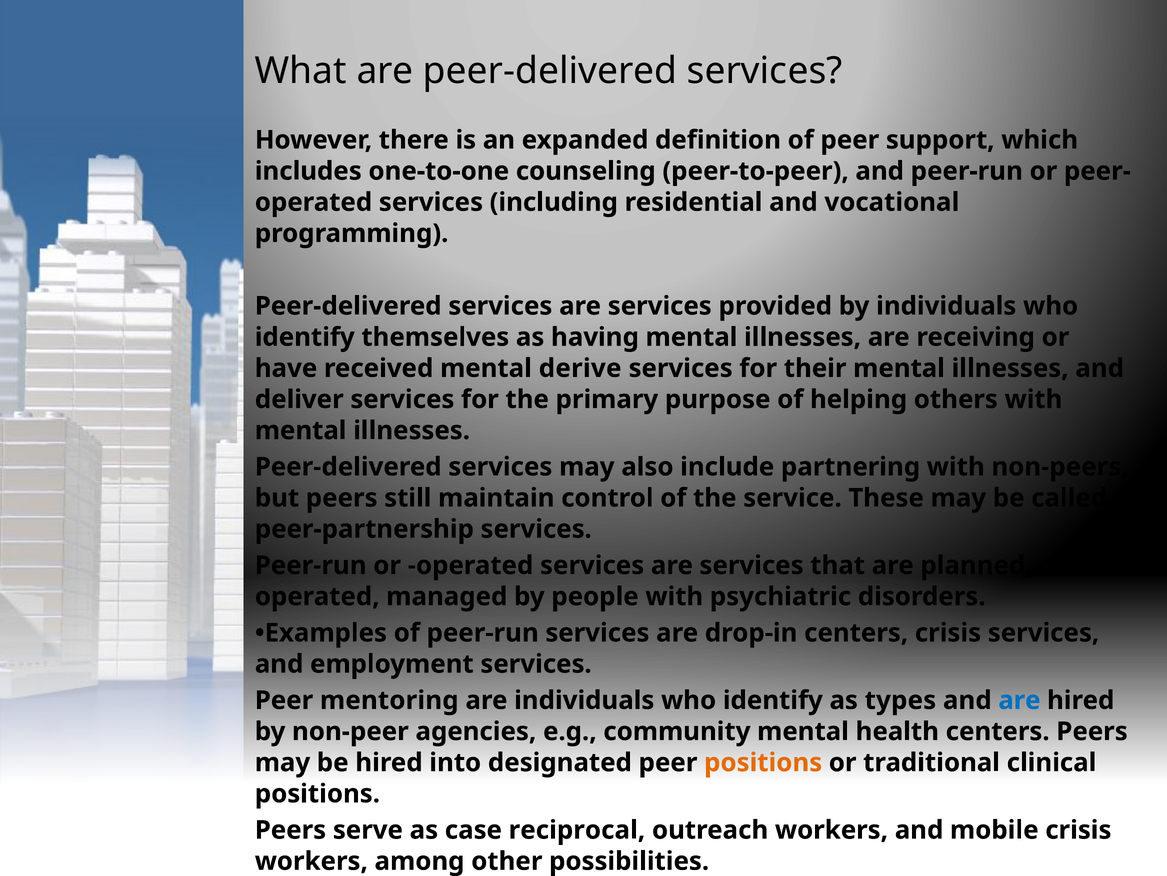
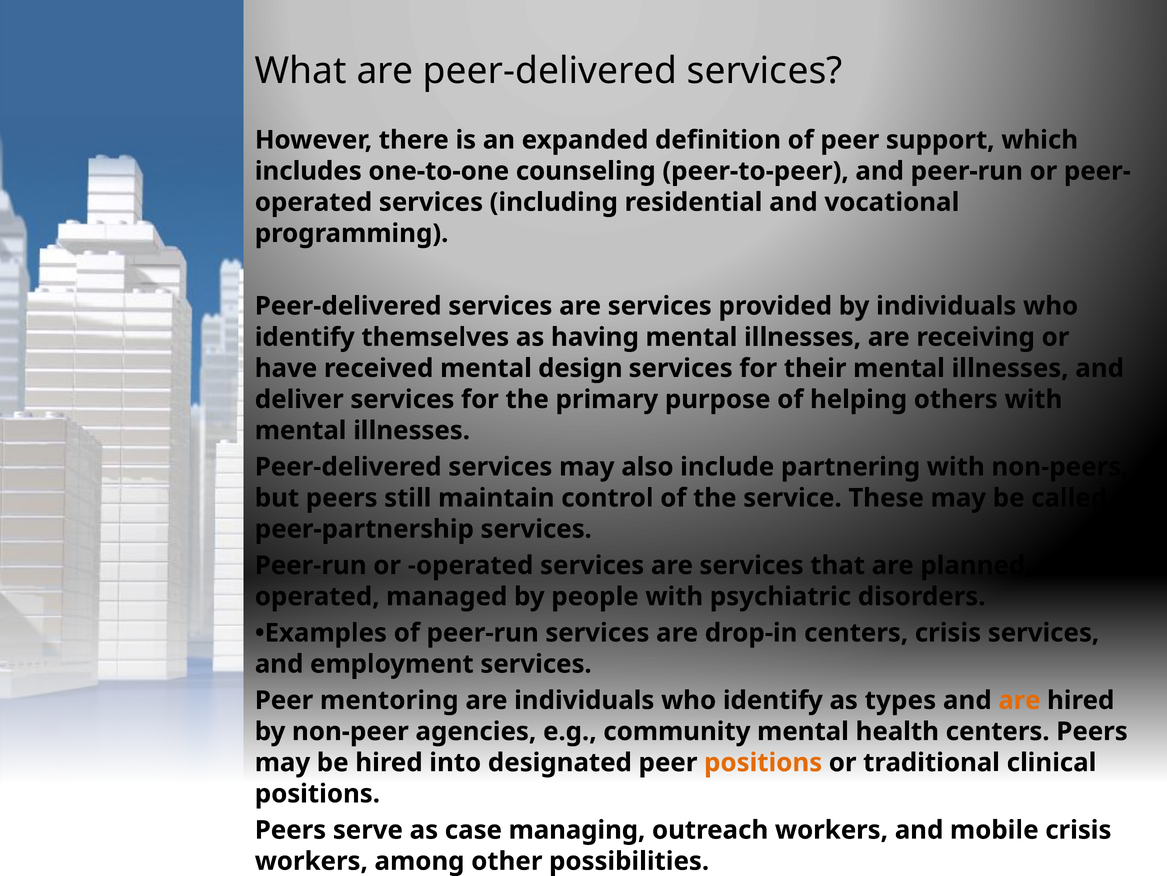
derive: derive -> design
are at (1019, 700) colour: blue -> orange
reciprocal: reciprocal -> managing
